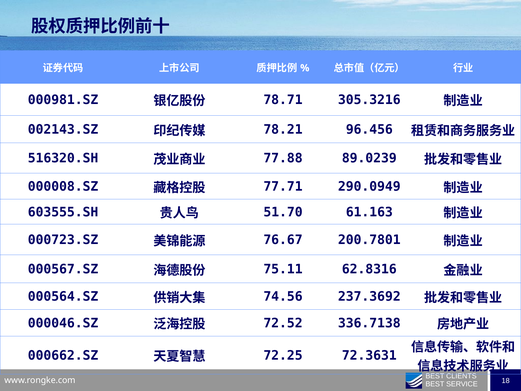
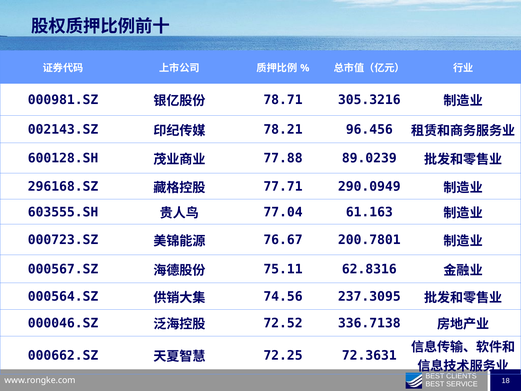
516320.SH: 516320.SH -> 600128.SH
000008.SZ: 000008.SZ -> 296168.SZ
51.70: 51.70 -> 77.04
237.3692: 237.3692 -> 237.3095
